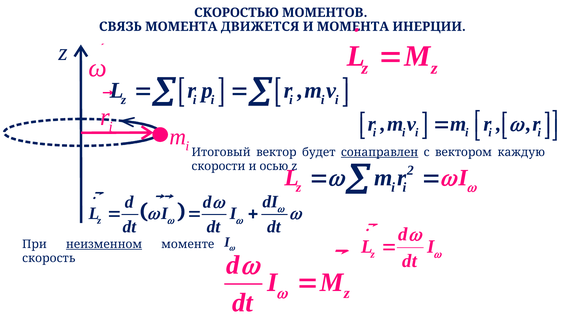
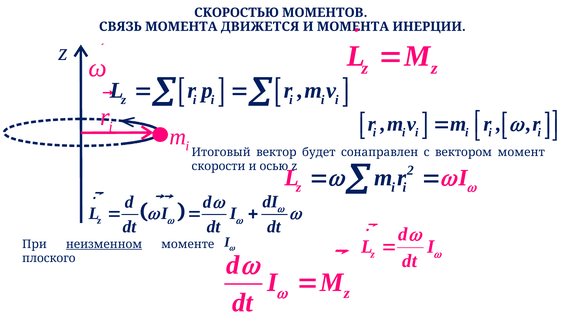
сонаправлен underline: present -> none
каждую: каждую -> момент
скорость: скорость -> плоского
